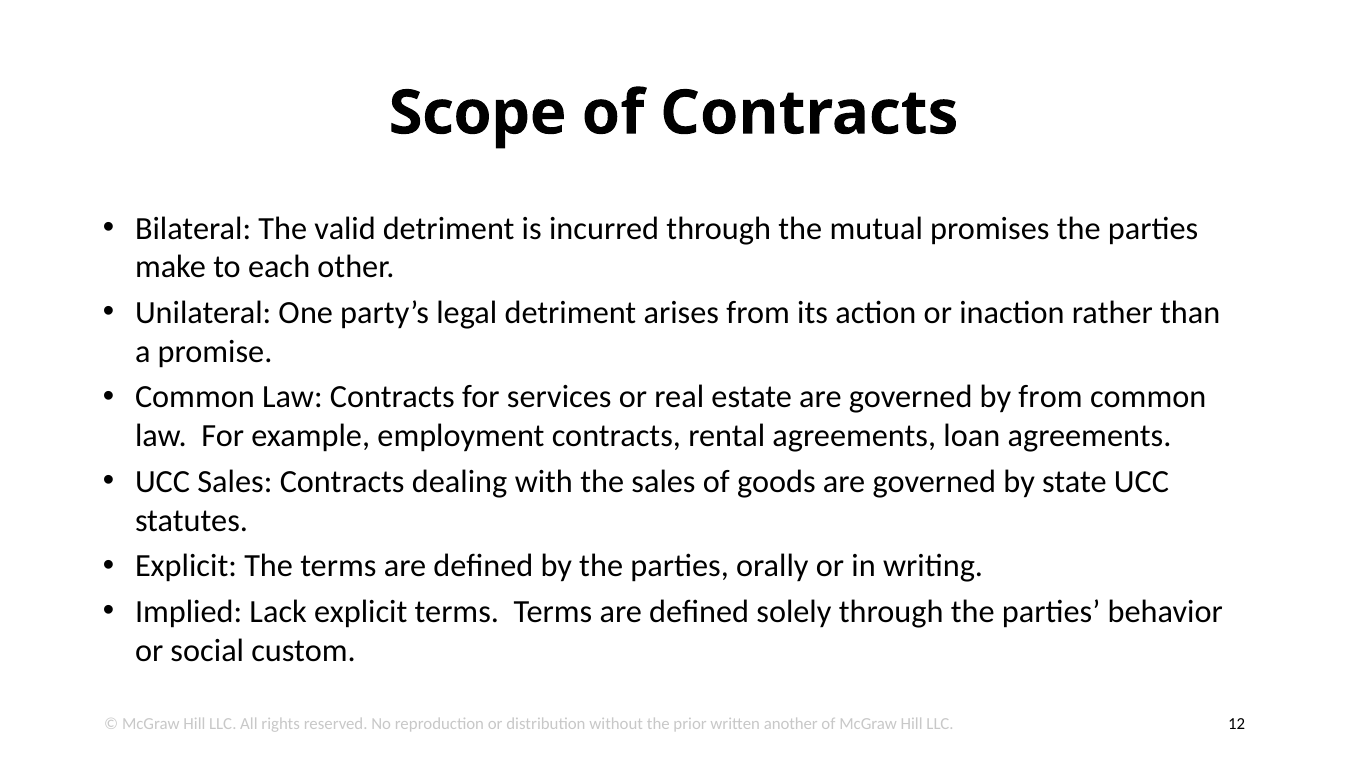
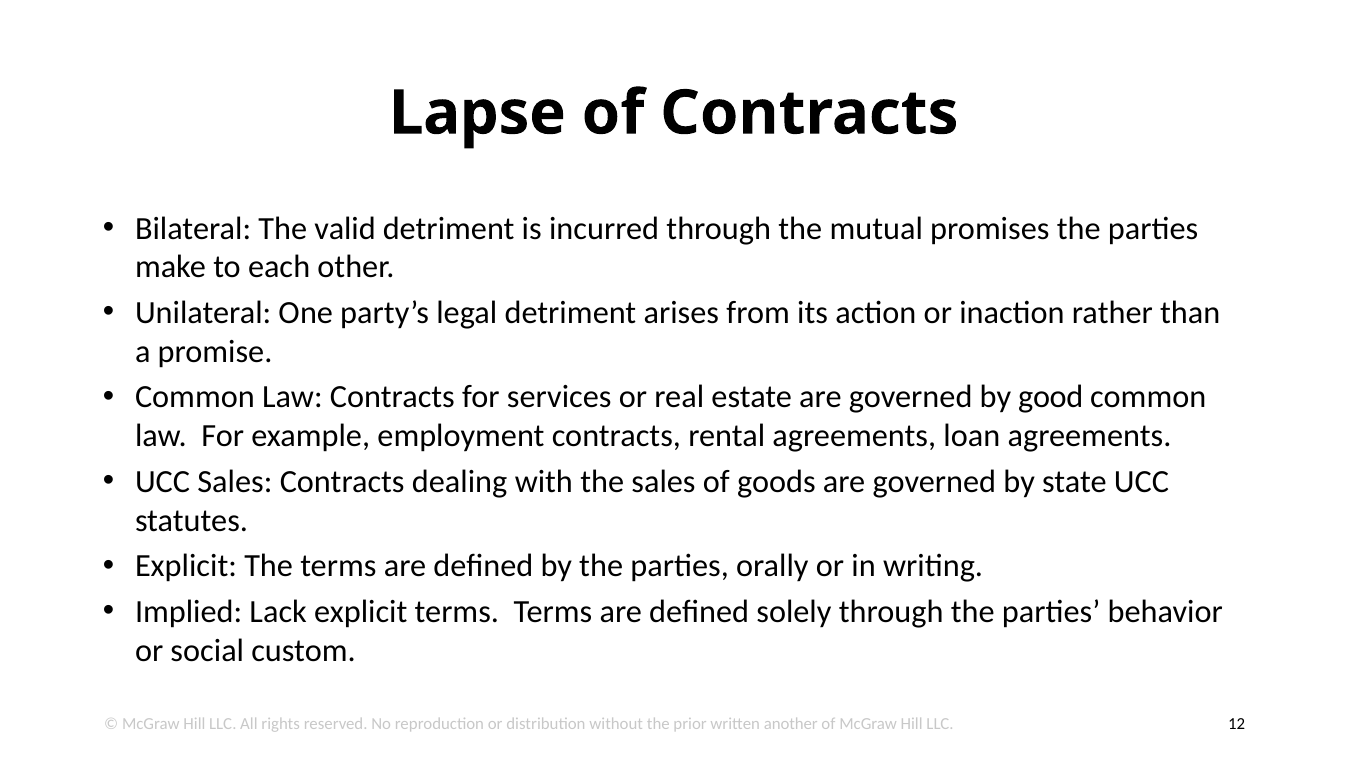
Scope: Scope -> Lapse
by from: from -> good
